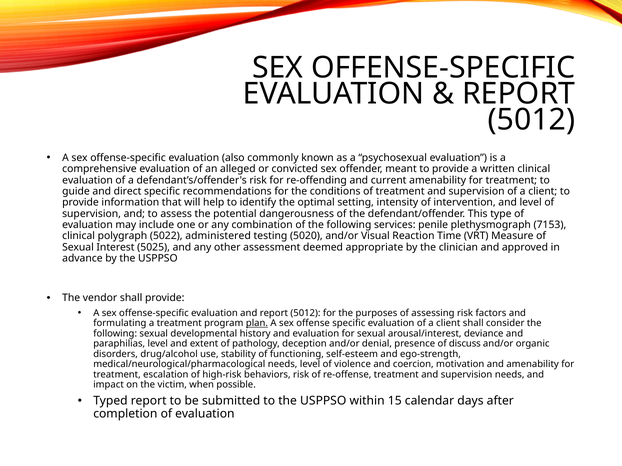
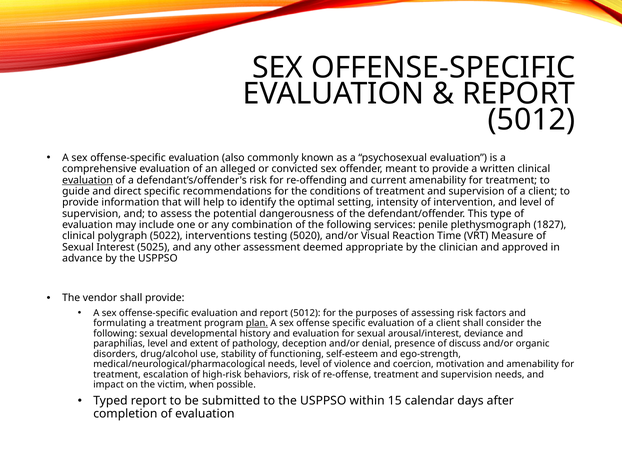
evaluation at (88, 180) underline: none -> present
7153: 7153 -> 1827
administered: administered -> interventions
